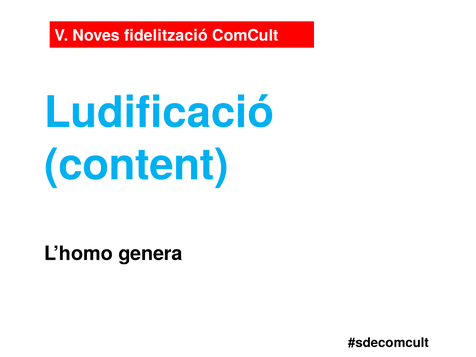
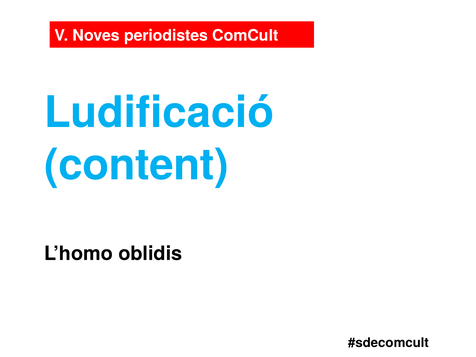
fidelització: fidelització -> periodistes
genera: genera -> oblidis
